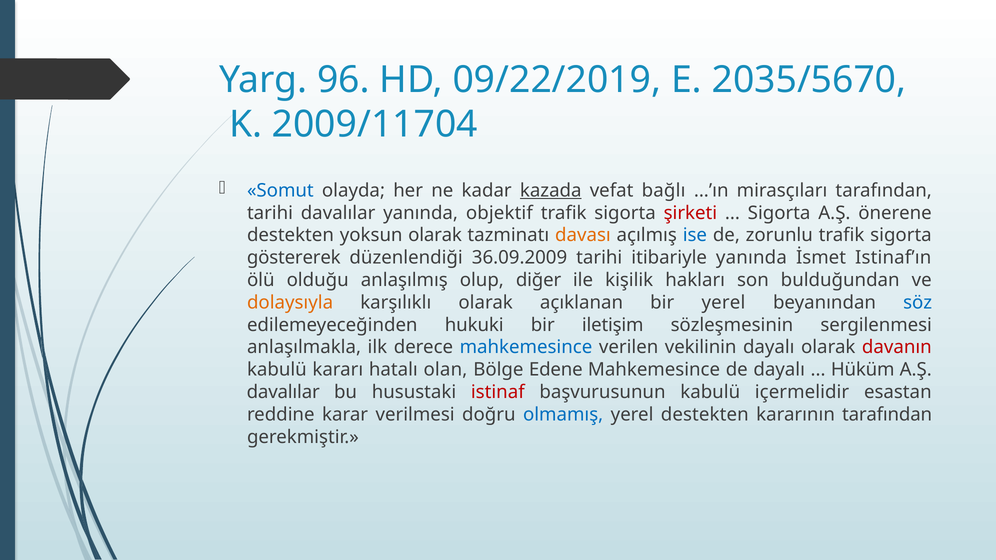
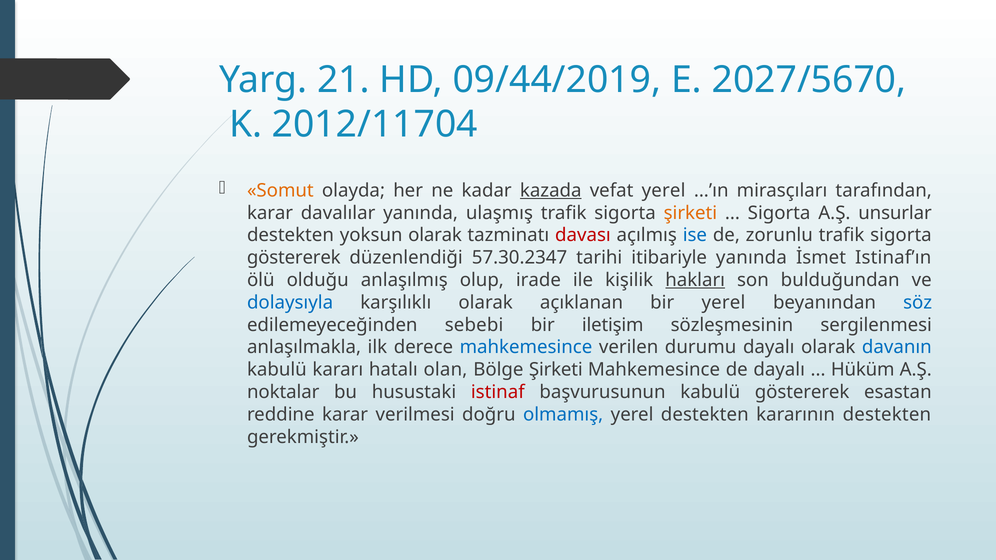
96: 96 -> 21
09/22/2019: 09/22/2019 -> 09/44/2019
2035/5670: 2035/5670 -> 2027/5670
2009/11704: 2009/11704 -> 2012/11704
Somut colour: blue -> orange
vefat bağlı: bağlı -> yerel
tarihi at (270, 213): tarihi -> karar
objektif: objektif -> ulaşmış
şirketi at (690, 213) colour: red -> orange
önerene: önerene -> unsurlar
davası colour: orange -> red
36.09.2009: 36.09.2009 -> 57.30.2347
diğer: diğer -> irade
hakları underline: none -> present
dolaysıyla colour: orange -> blue
hukuki: hukuki -> sebebi
vekilinin: vekilinin -> durumu
davanın colour: red -> blue
Bölge Edene: Edene -> Şirketi
davalılar at (283, 392): davalılar -> noktalar
kabulü içermelidir: içermelidir -> göstererek
kararının tarafından: tarafından -> destekten
